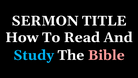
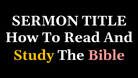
Study colour: light blue -> yellow
